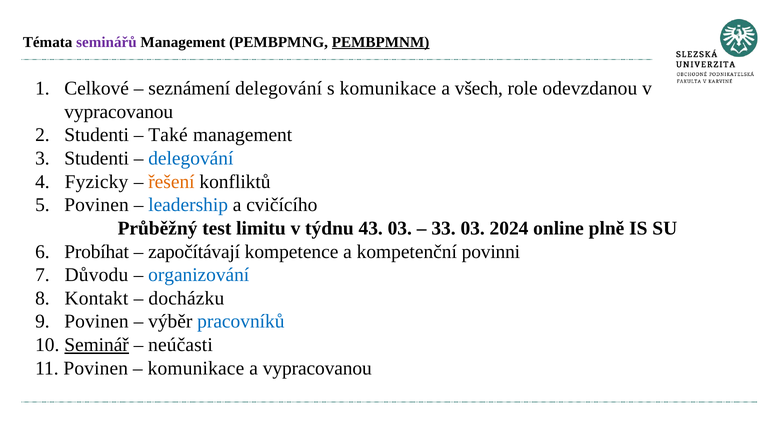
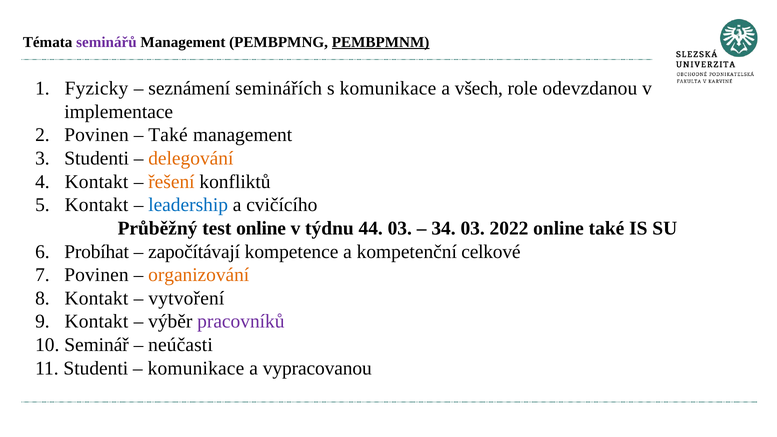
Celkové: Celkové -> Fyzicky
seznámení delegování: delegování -> seminářích
vypracovanou at (119, 112): vypracovanou -> implementace
Studenti at (97, 135): Studenti -> Povinen
delegování at (191, 158) colour: blue -> orange
Fyzicky at (96, 182): Fyzicky -> Kontakt
Povinen at (97, 205): Povinen -> Kontakt
test limitu: limitu -> online
43: 43 -> 44
33: 33 -> 34
2024: 2024 -> 2022
online plně: plně -> také
povinni: povinni -> celkové
7 Důvodu: Důvodu -> Povinen
organizování colour: blue -> orange
docházku: docházku -> vytvoření
9 Povinen: Povinen -> Kontakt
pracovníků colour: blue -> purple
Seminář underline: present -> none
11 Povinen: Povinen -> Studenti
